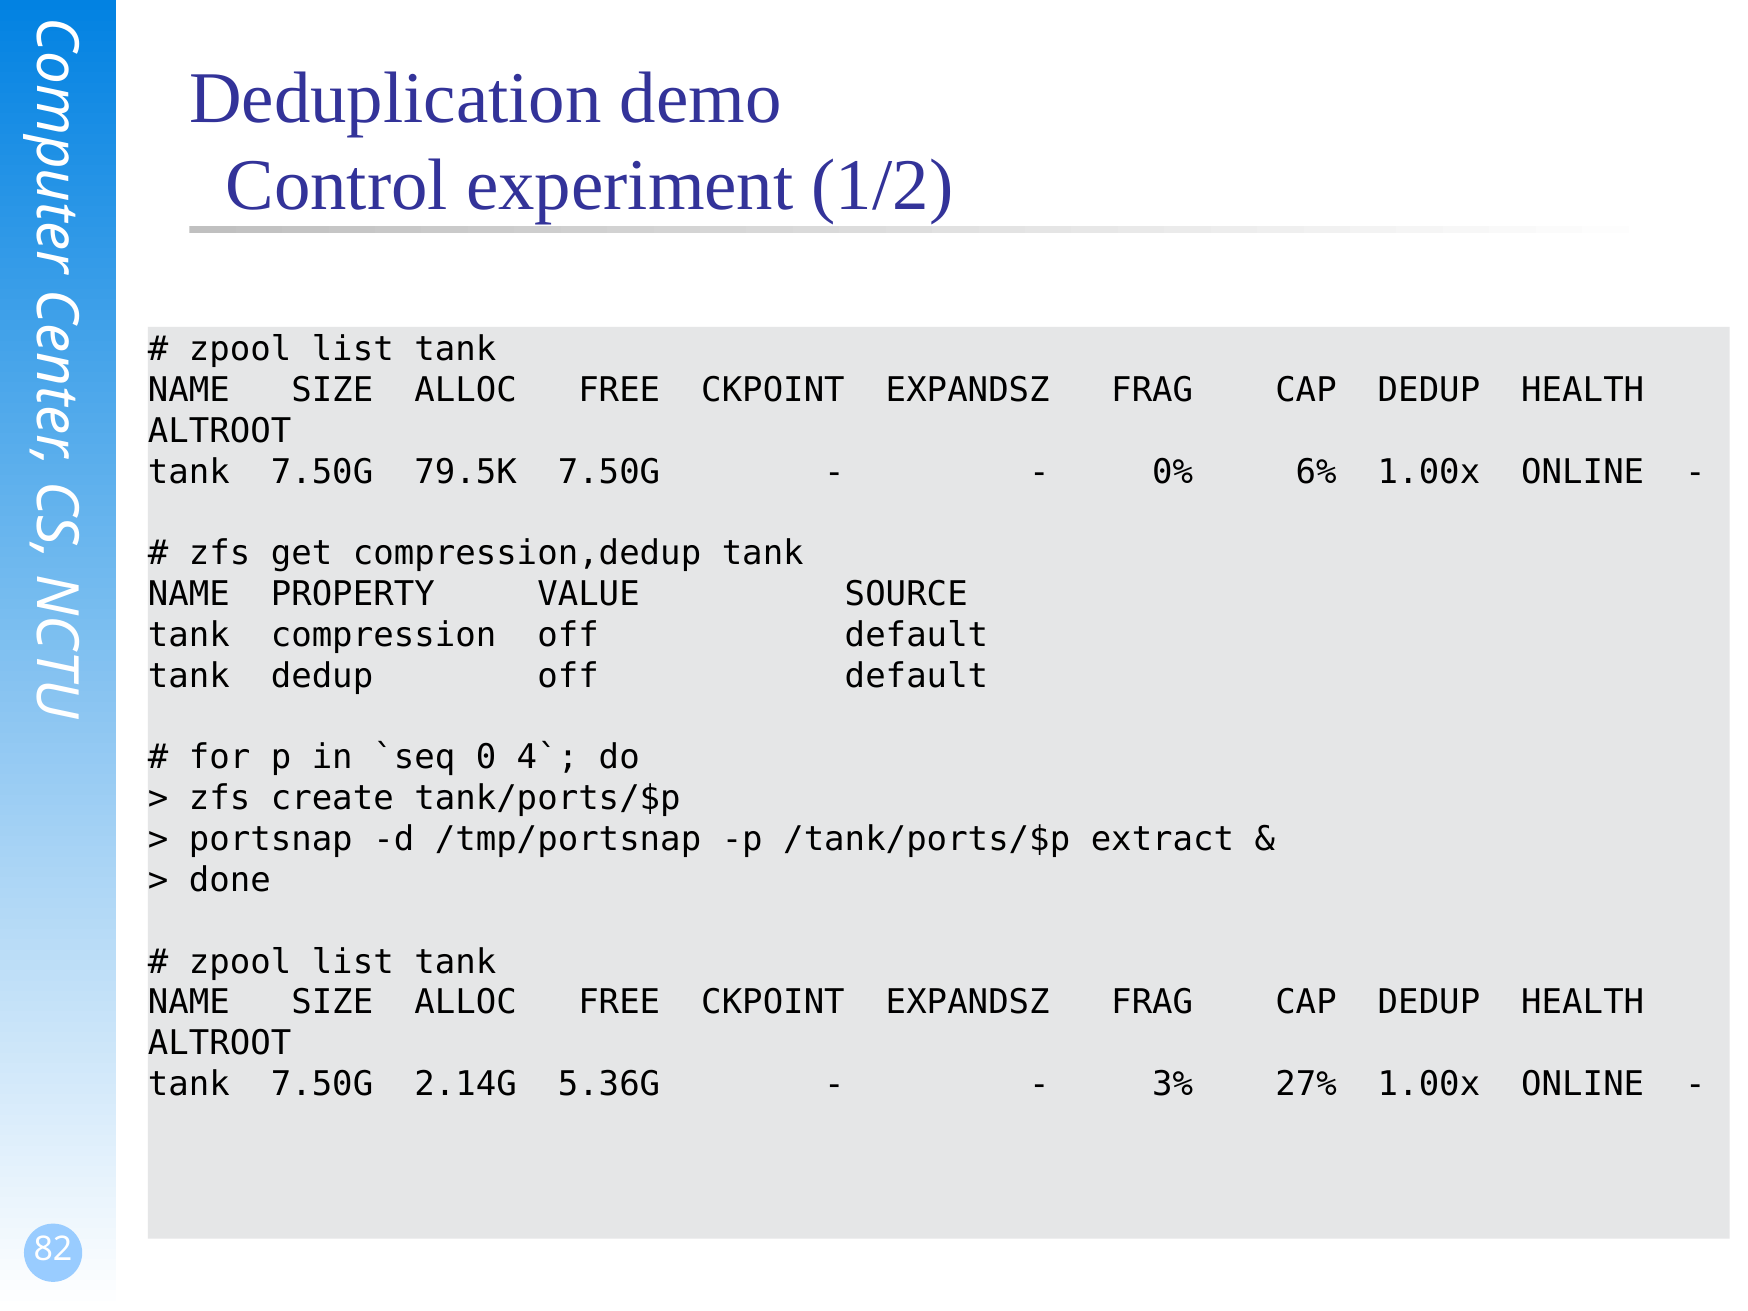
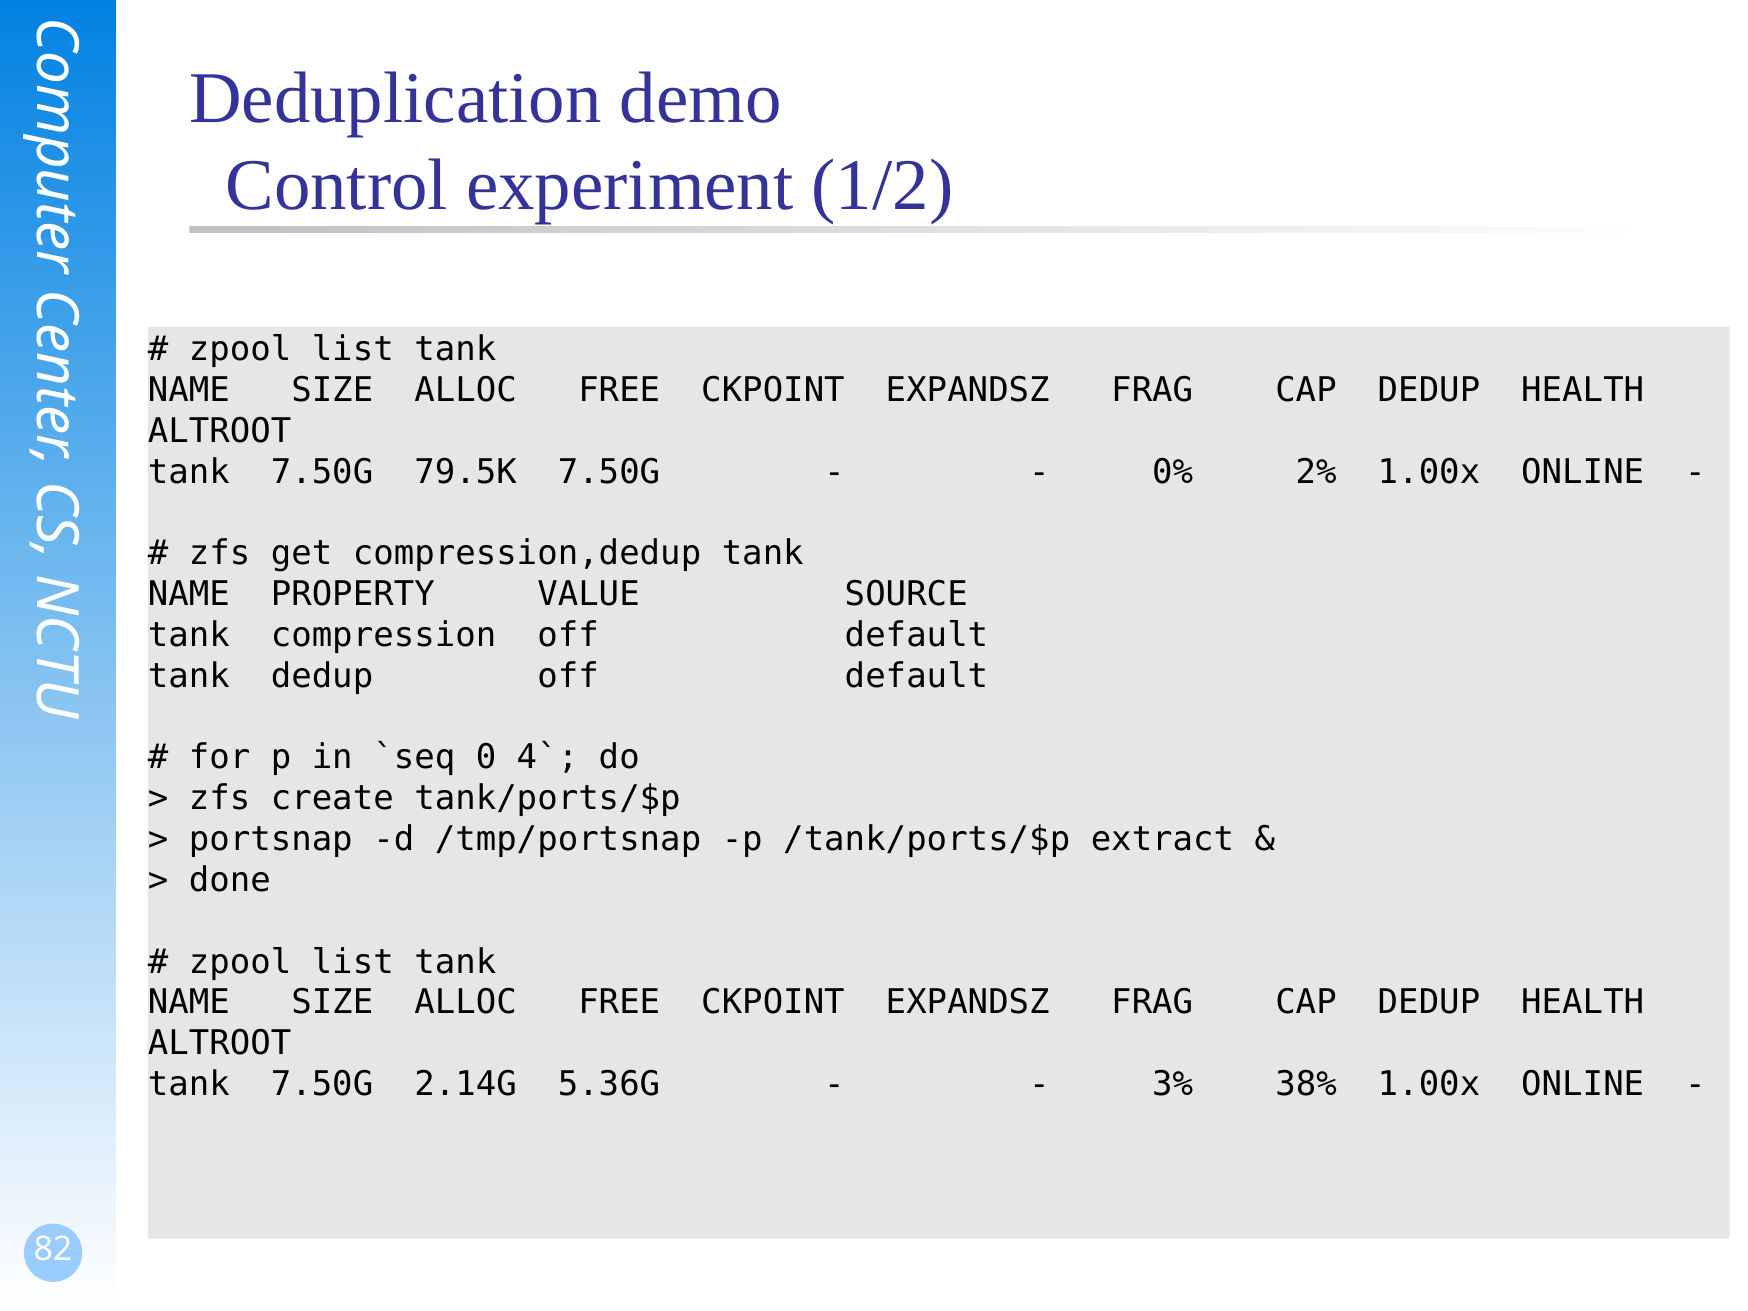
6%: 6% -> 2%
27%: 27% -> 38%
